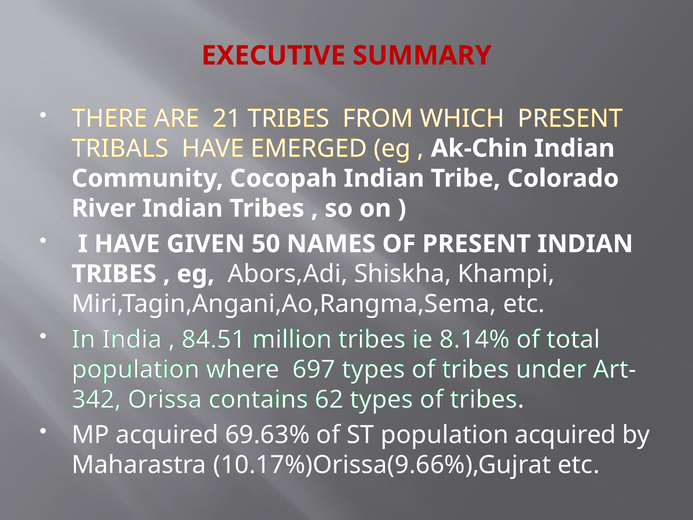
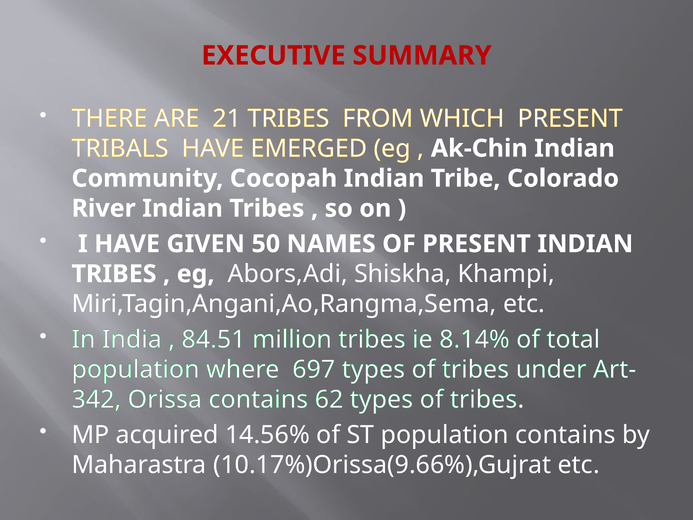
69.63%: 69.63% -> 14.56%
population acquired: acquired -> contains
